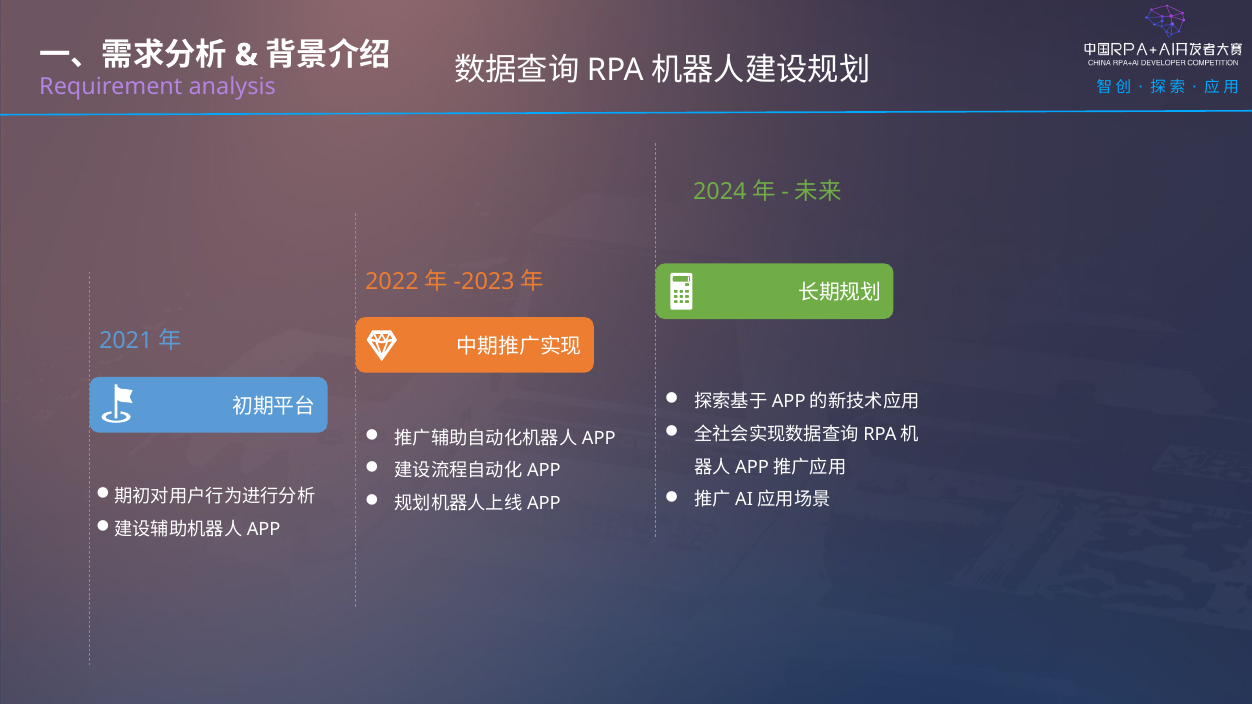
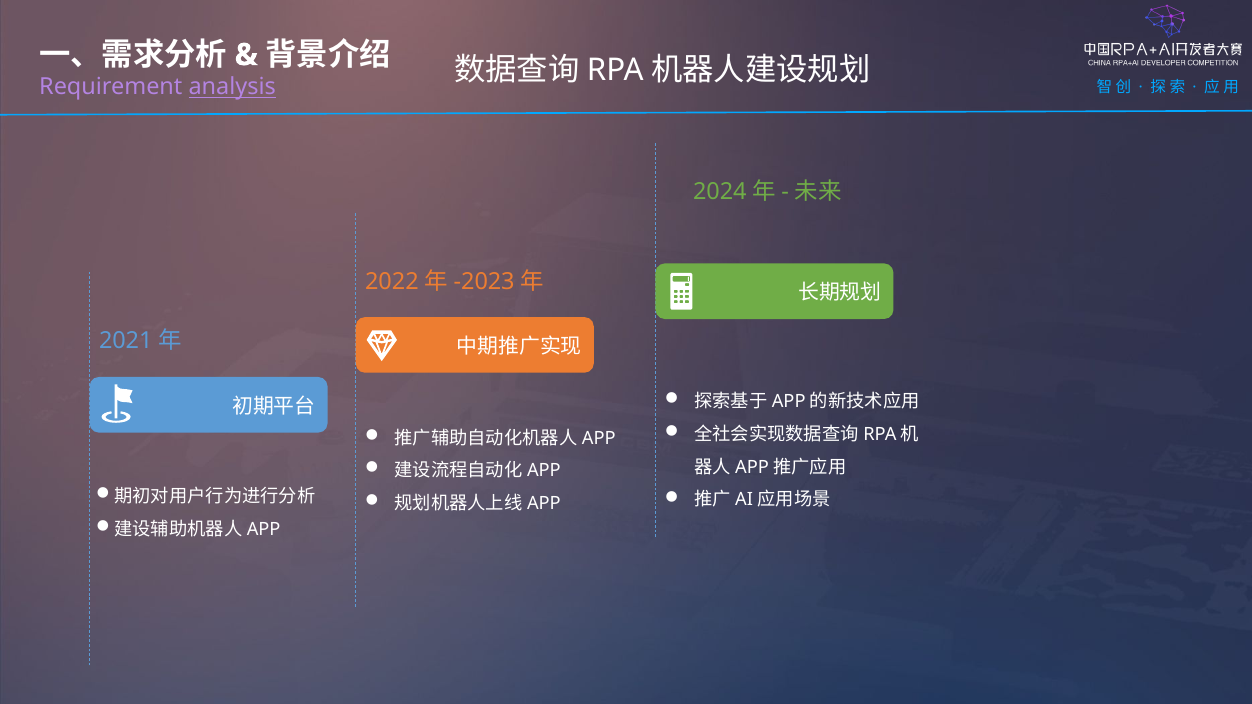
analysis underline: none -> present
